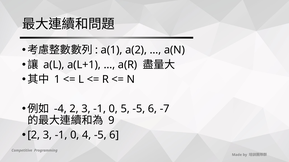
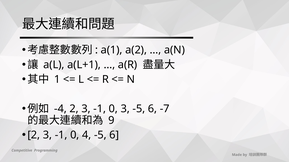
0 5: 5 -> 3
